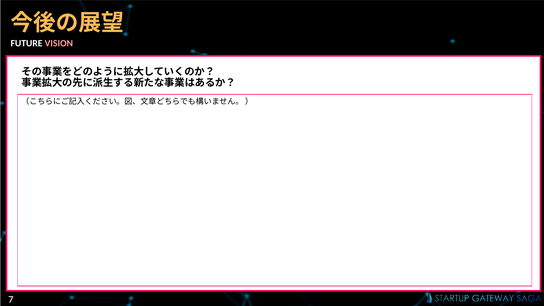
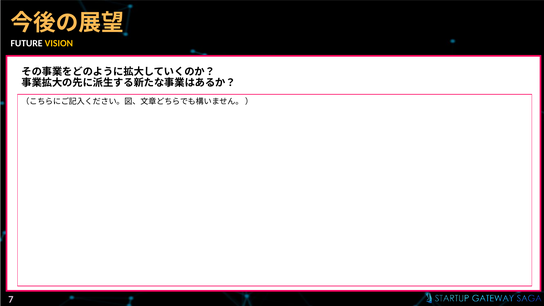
VISION colour: pink -> yellow
